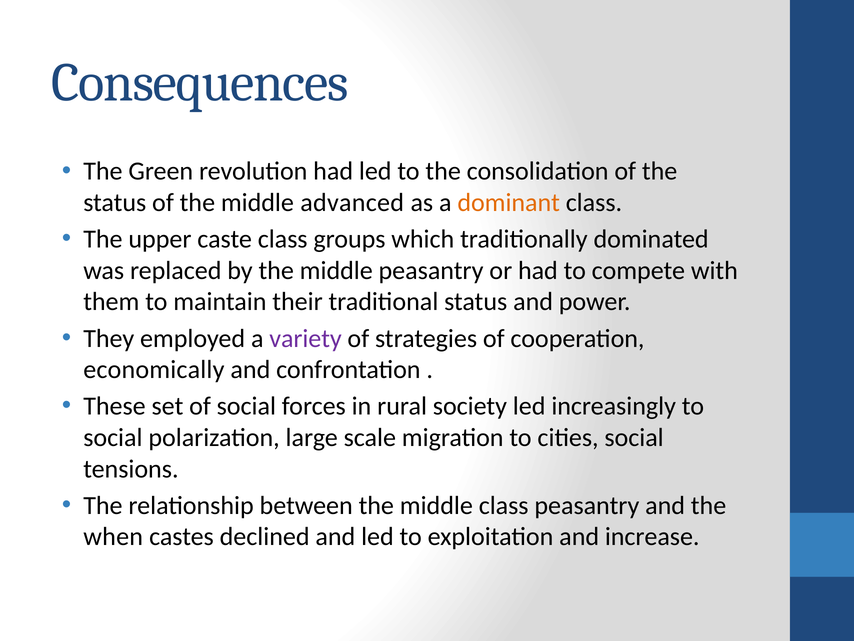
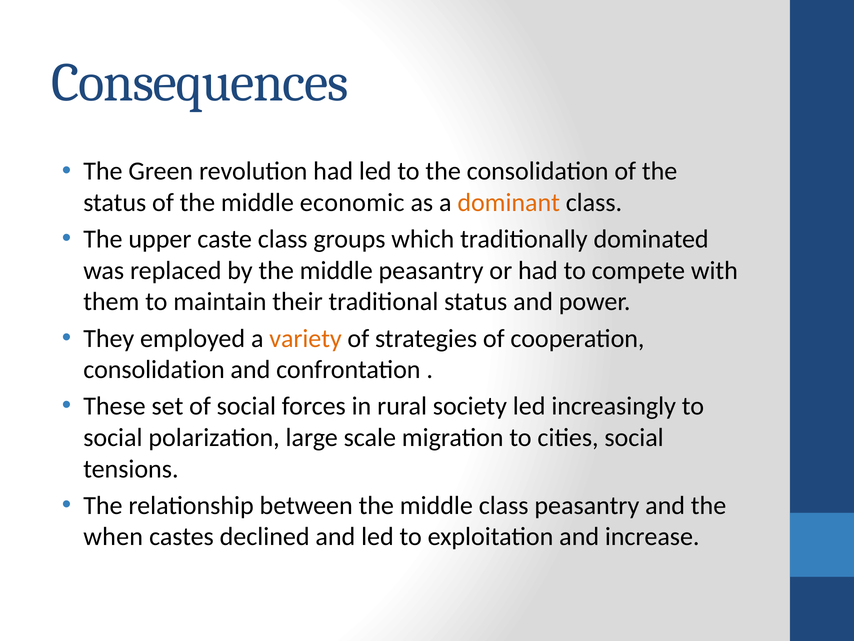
advanced: advanced -> economic
variety colour: purple -> orange
economically at (154, 369): economically -> consolidation
